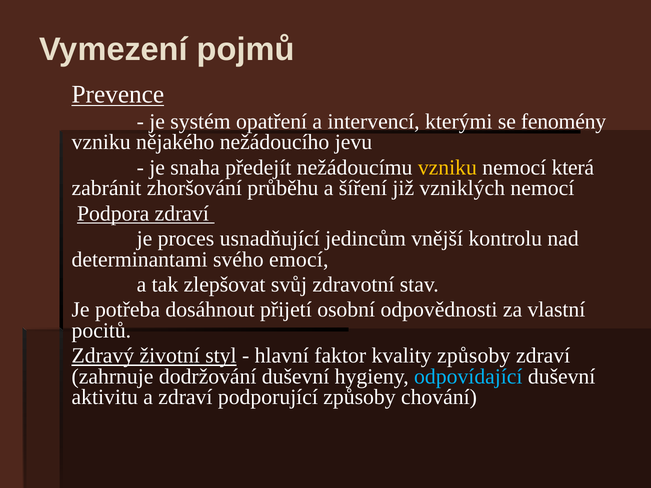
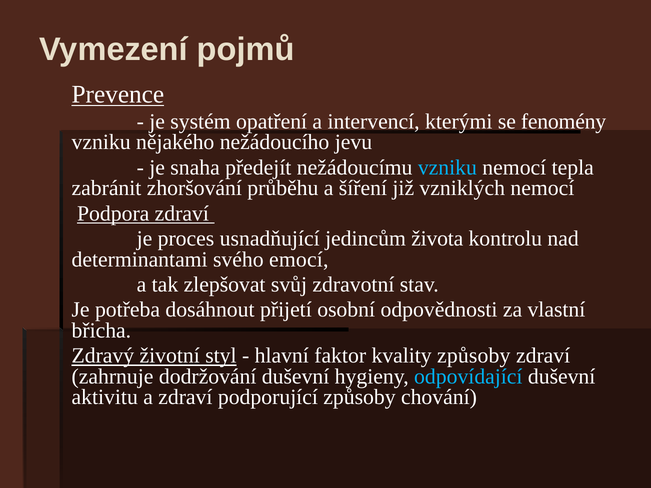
vzniku at (447, 167) colour: yellow -> light blue
která: která -> tepla
vnější: vnější -> života
pocitů: pocitů -> břicha
